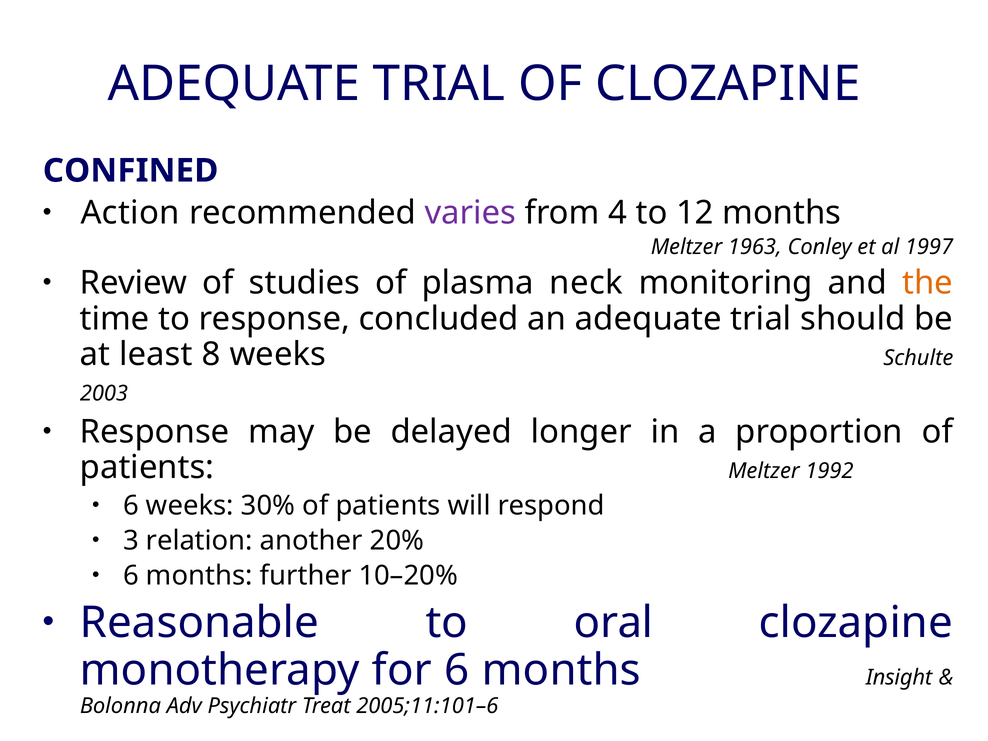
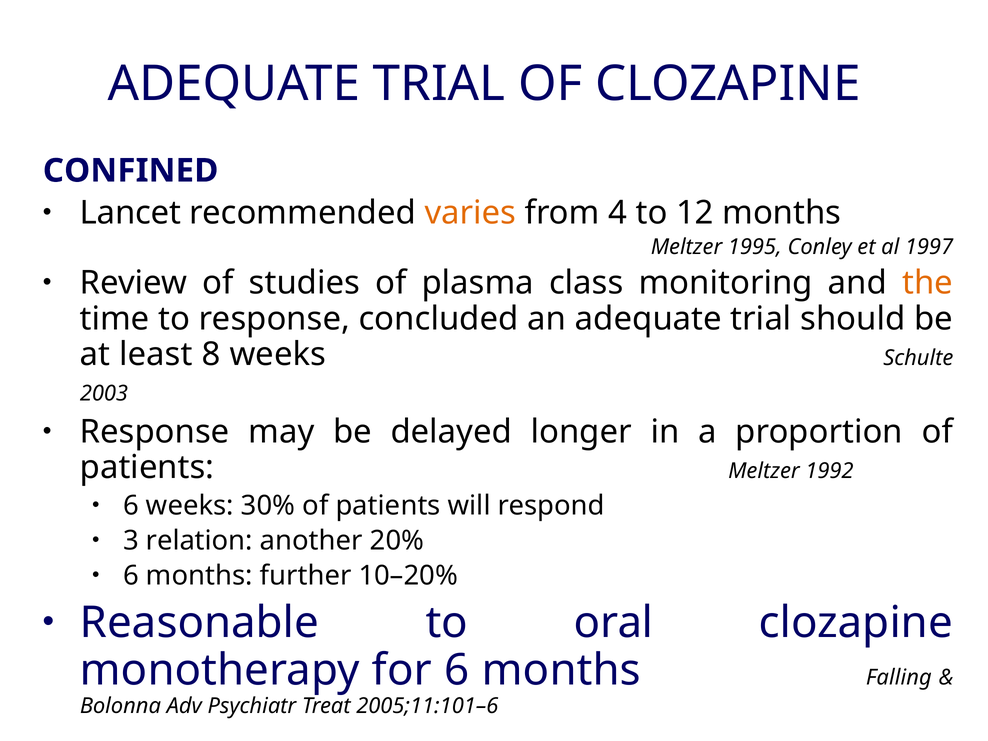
Action: Action -> Lancet
varies colour: purple -> orange
1963: 1963 -> 1995
neck: neck -> class
Insight: Insight -> Falling
